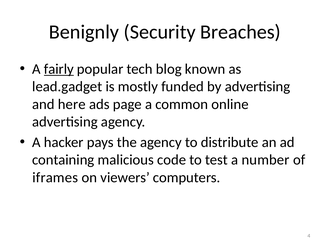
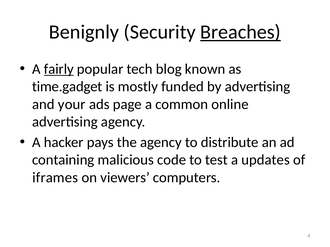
Breaches underline: none -> present
lead.gadget: lead.gadget -> time.gadget
here: here -> your
number: number -> updates
